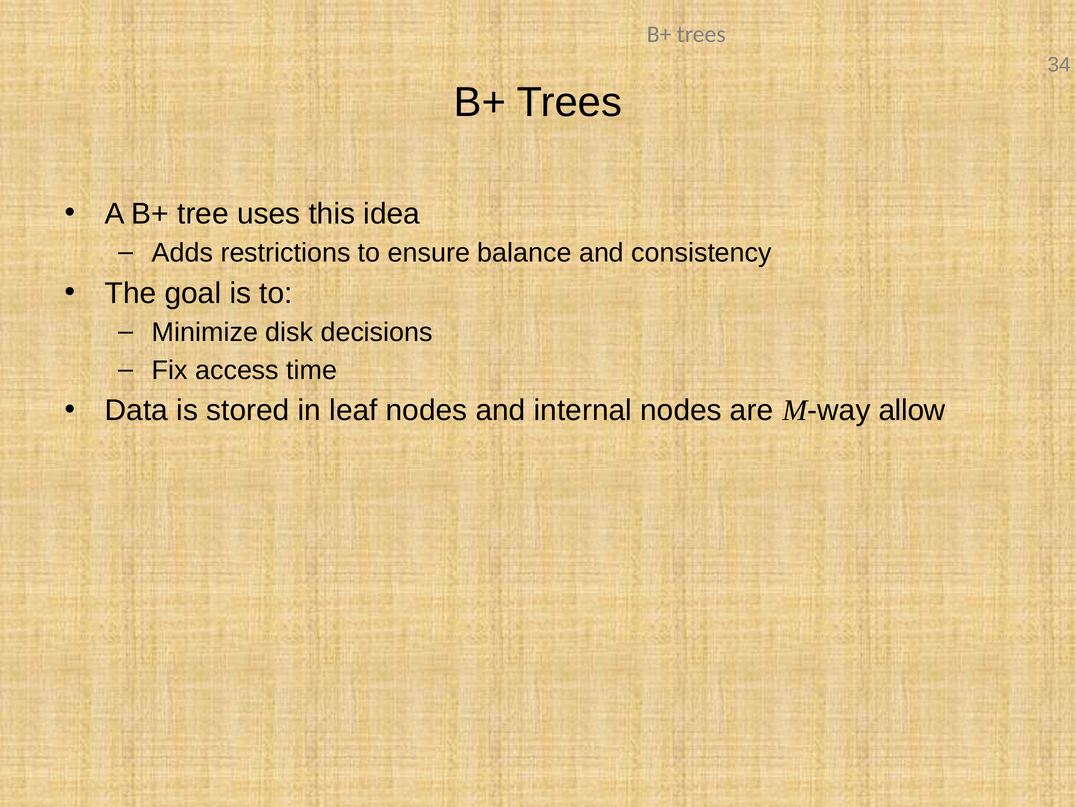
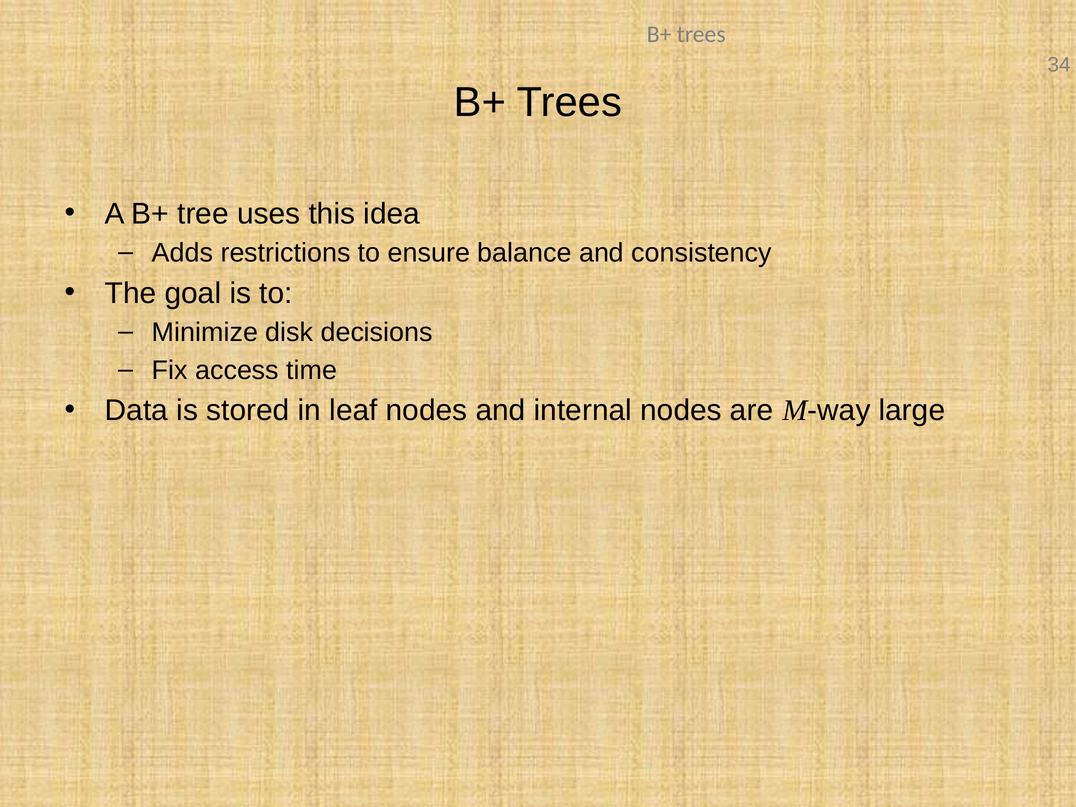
allow: allow -> large
